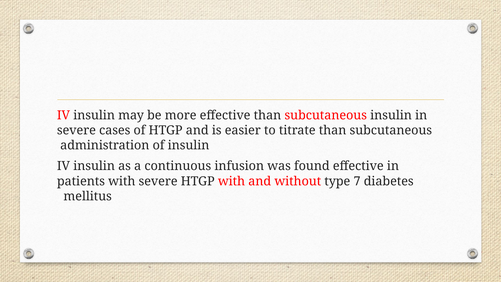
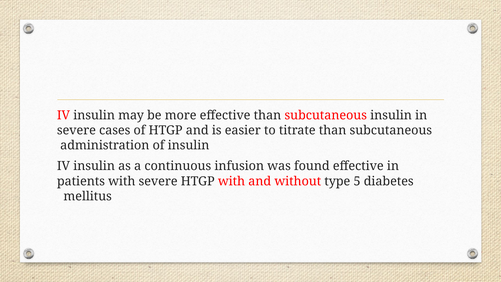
7: 7 -> 5
